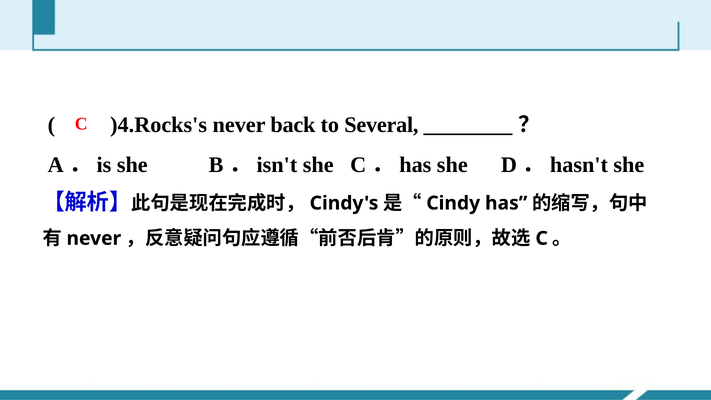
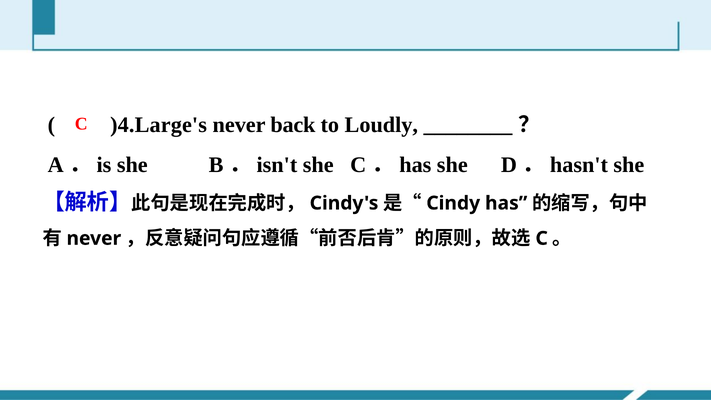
)4.Rocks's: )4.Rocks's -> )4.Large's
Several: Several -> Loudly
